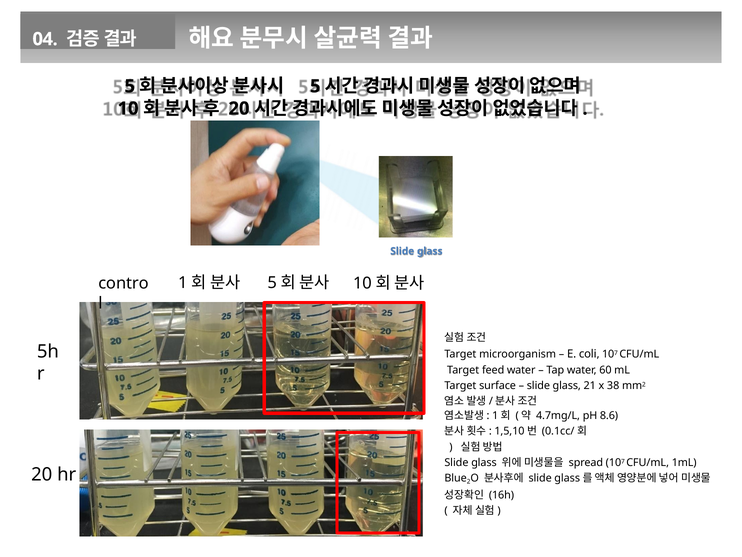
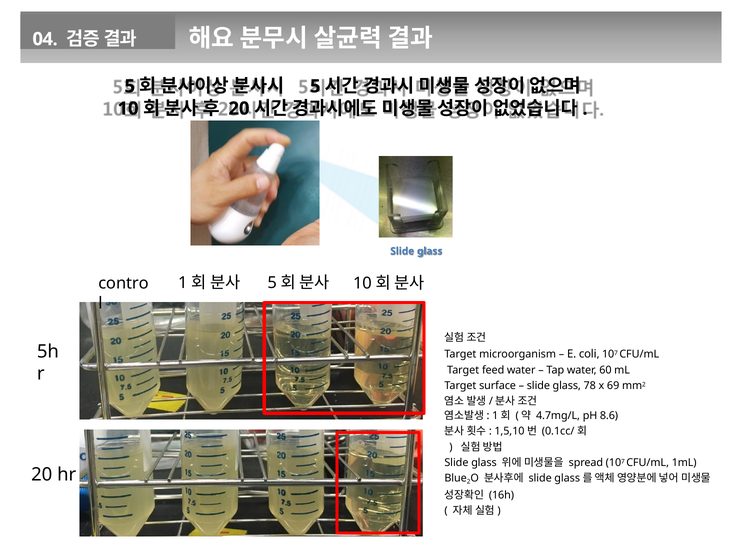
21: 21 -> 78
38: 38 -> 69
